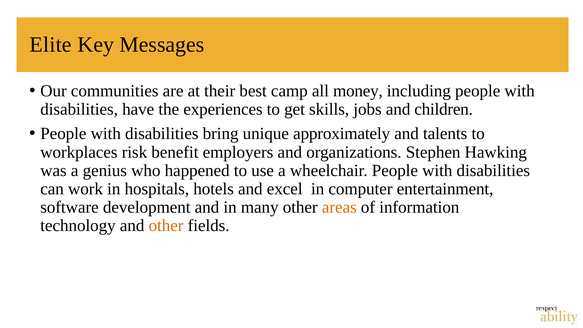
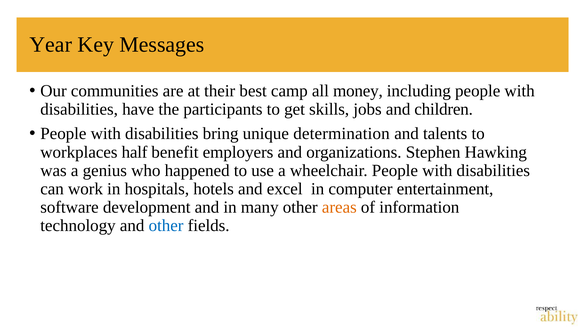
Elite: Elite -> Year
experiences: experiences -> participants
approximately: approximately -> determination
risk: risk -> half
other at (166, 226) colour: orange -> blue
